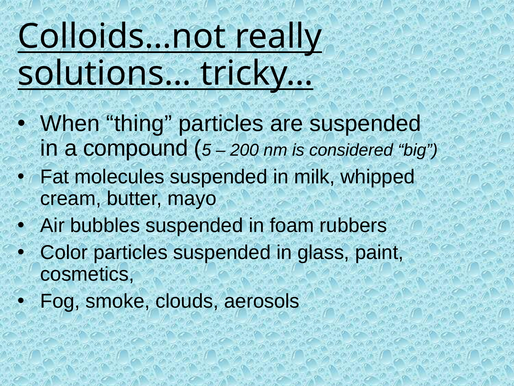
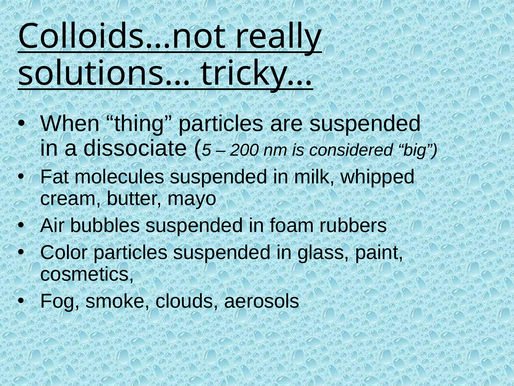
compound: compound -> dissociate
